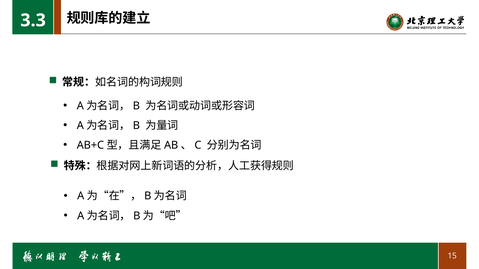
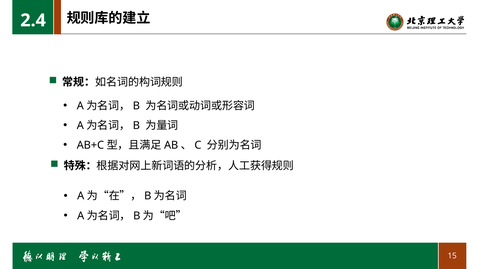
3.3: 3.3 -> 2.4
